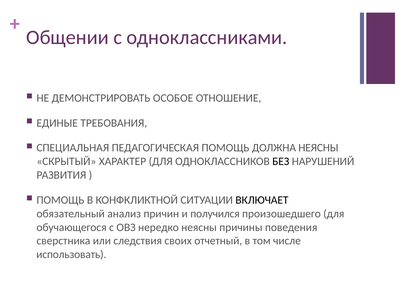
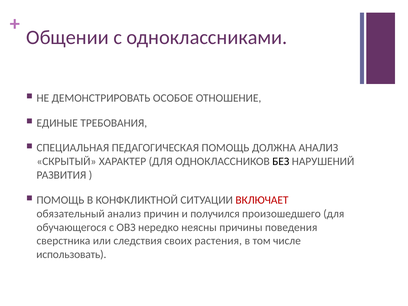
ДОЛЖНА НЕЯСНЫ: НЕЯСНЫ -> АНАЛИЗ
ВКЛЮЧАЕТ colour: black -> red
отчетный: отчетный -> растения
